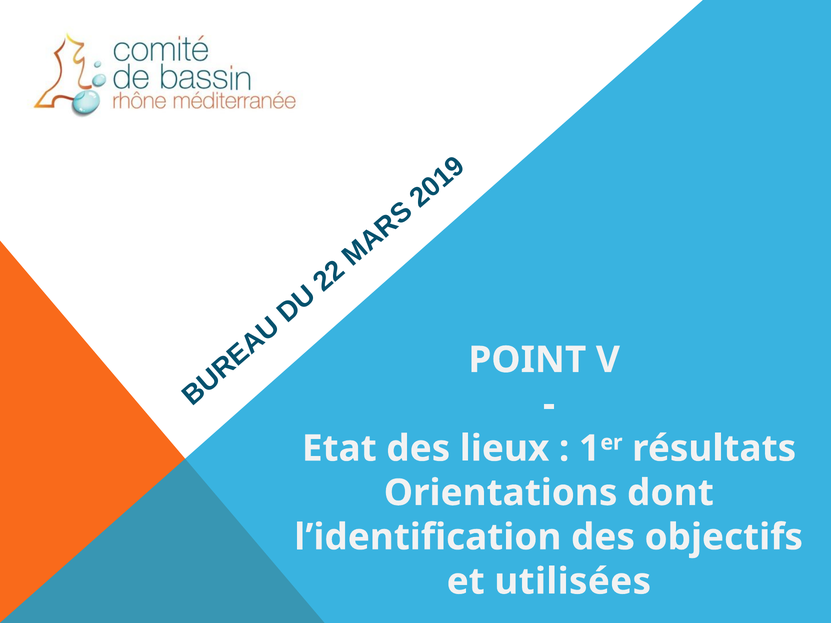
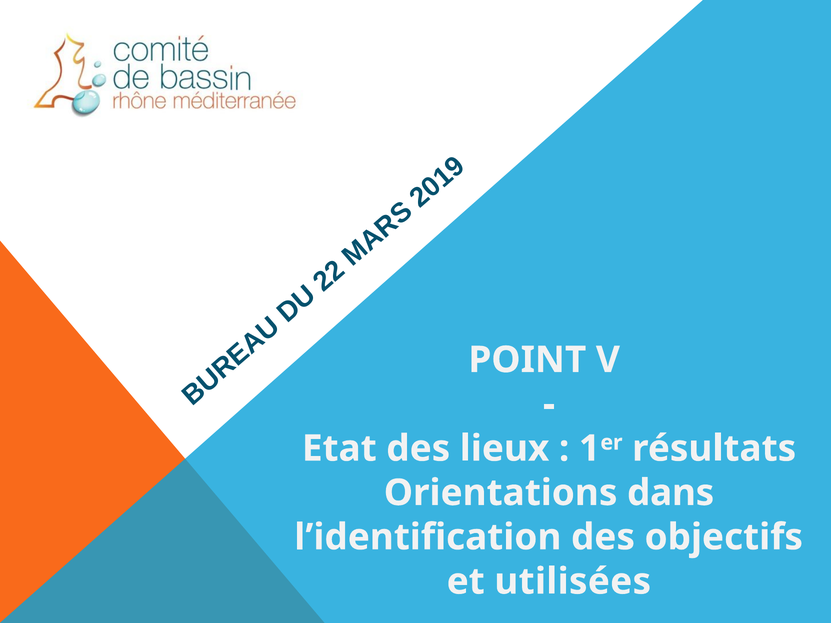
dont: dont -> dans
